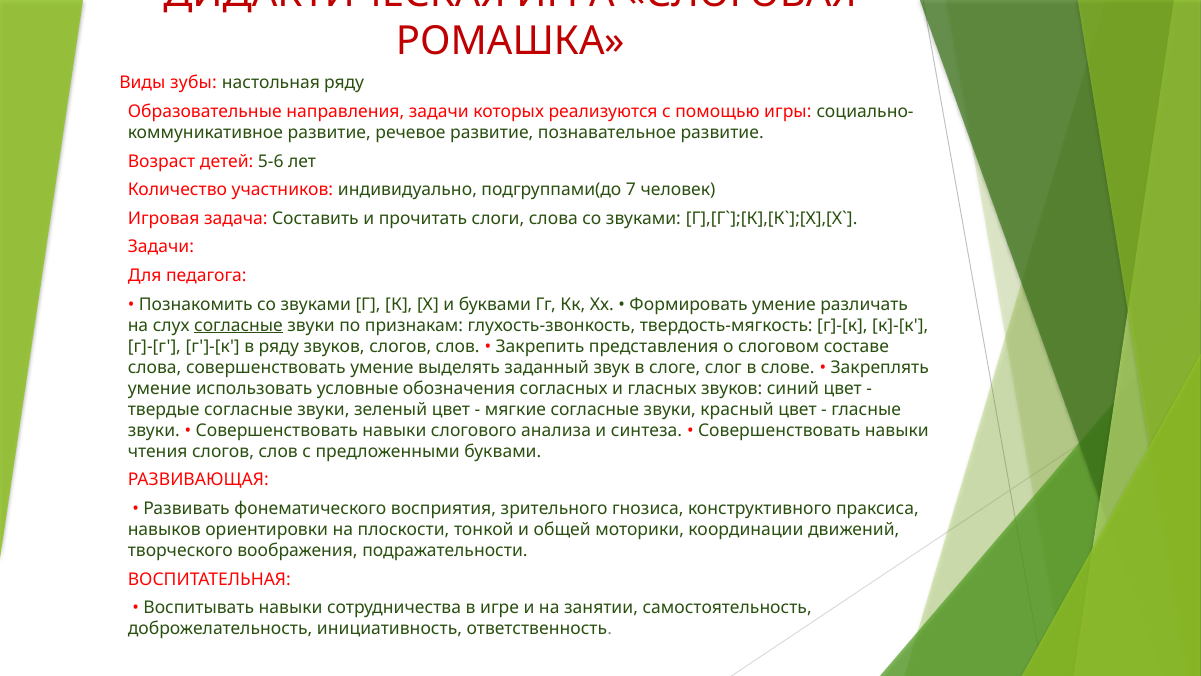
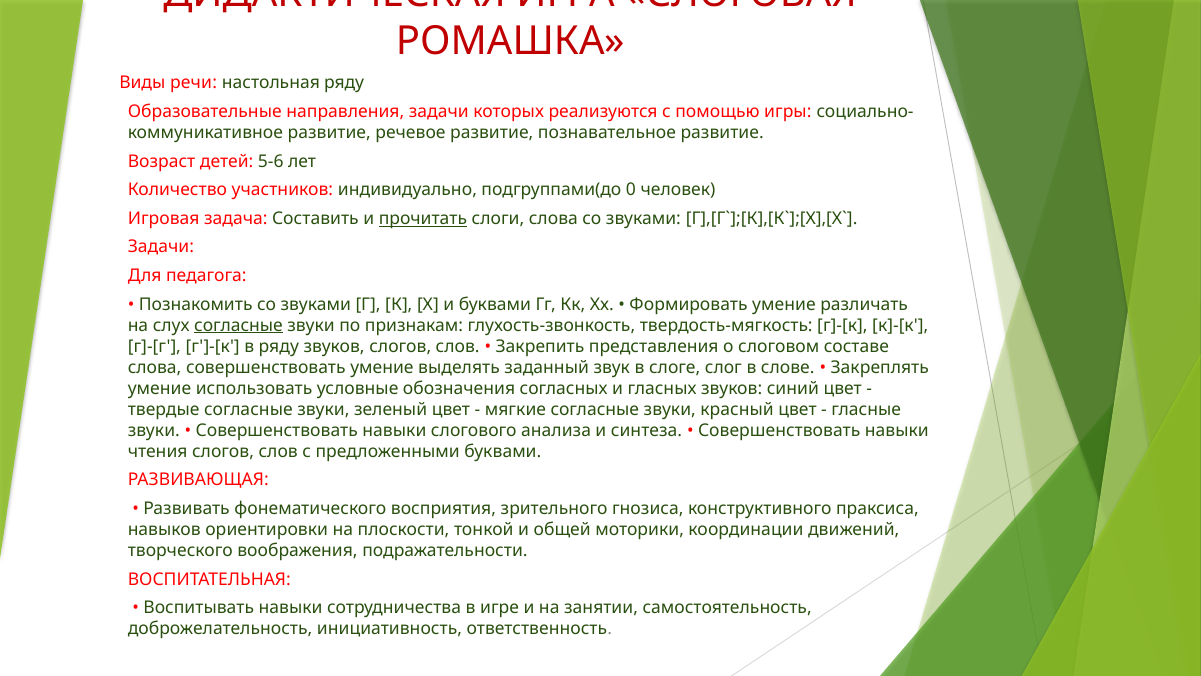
зубы: зубы -> речи
7: 7 -> 0
прочитать underline: none -> present
